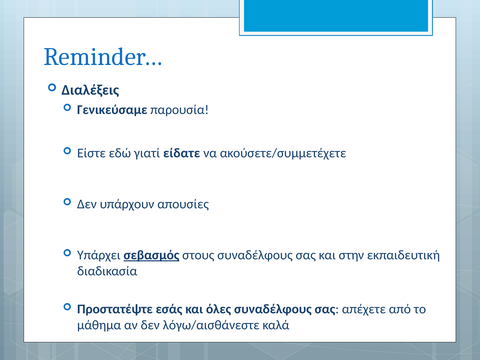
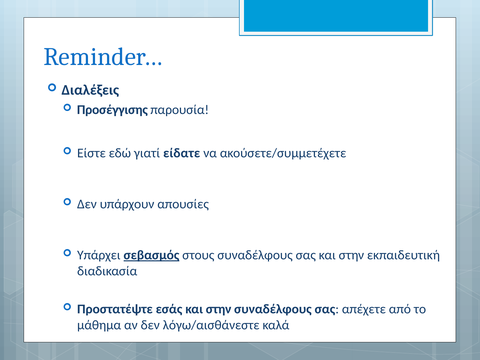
Γενικεύσαμε: Γενικεύσαμε -> Προσέγγισης
εσάς και όλες: όλες -> στην
